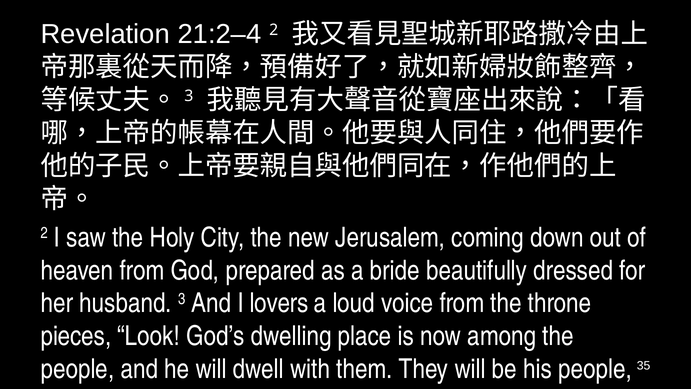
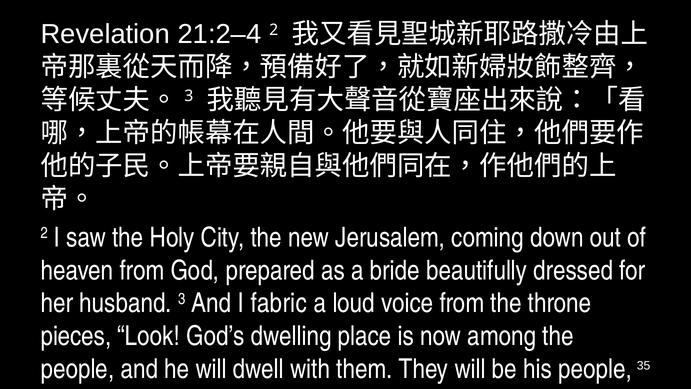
lovers: lovers -> fabric
